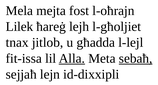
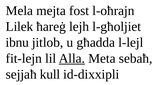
tnax: tnax -> ibnu
fit-issa: fit-issa -> fit-lejn
sebaħ underline: present -> none
lejn: lejn -> kull
